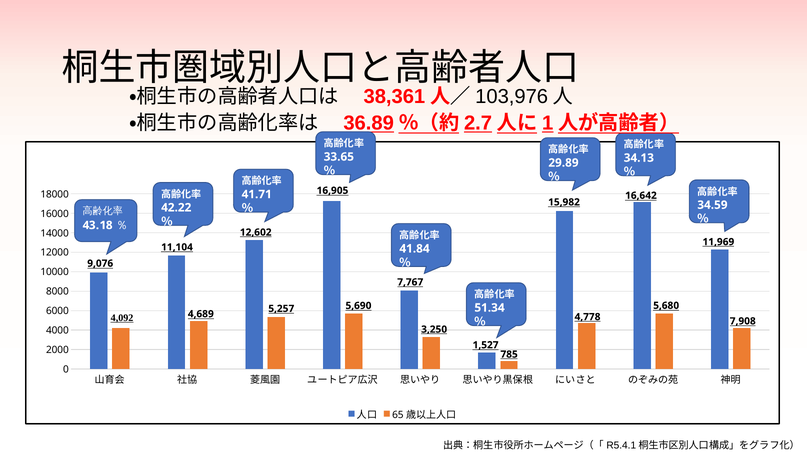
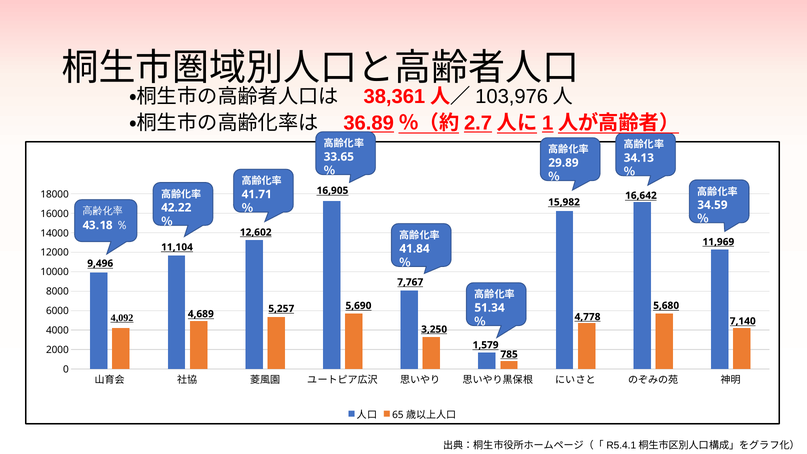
9,076: 9,076 -> 9,496
7,908: 7,908 -> 7,140
1,527: 1,527 -> 1,579
